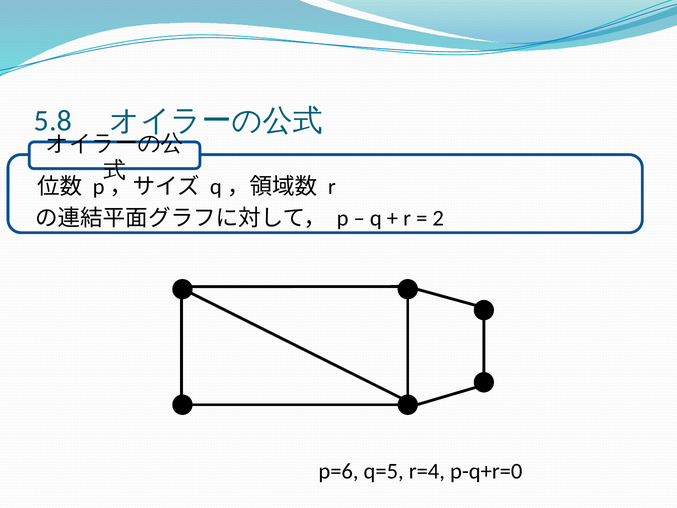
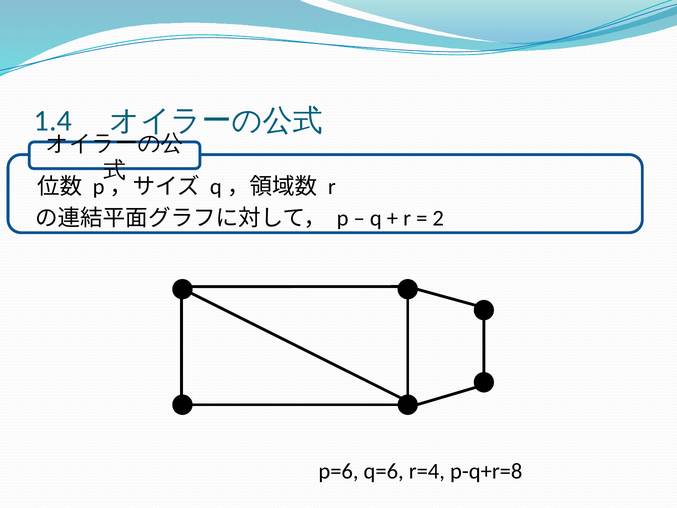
5.8: 5.8 -> 1.4
q=5: q=5 -> q=6
p-q+r=0: p-q+r=0 -> p-q+r=8
